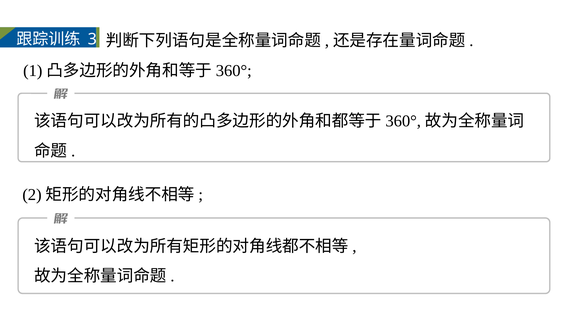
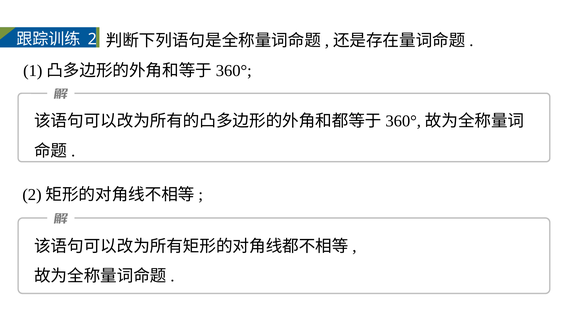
3 at (92, 39): 3 -> 2
